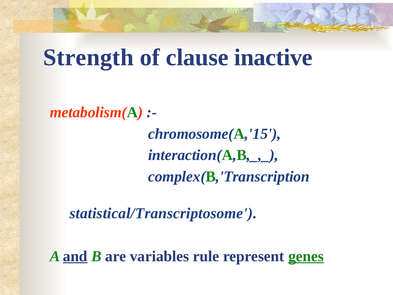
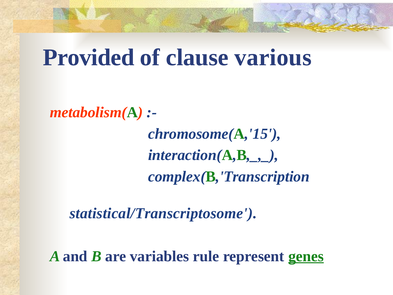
Strength: Strength -> Provided
inactive: inactive -> various
and underline: present -> none
